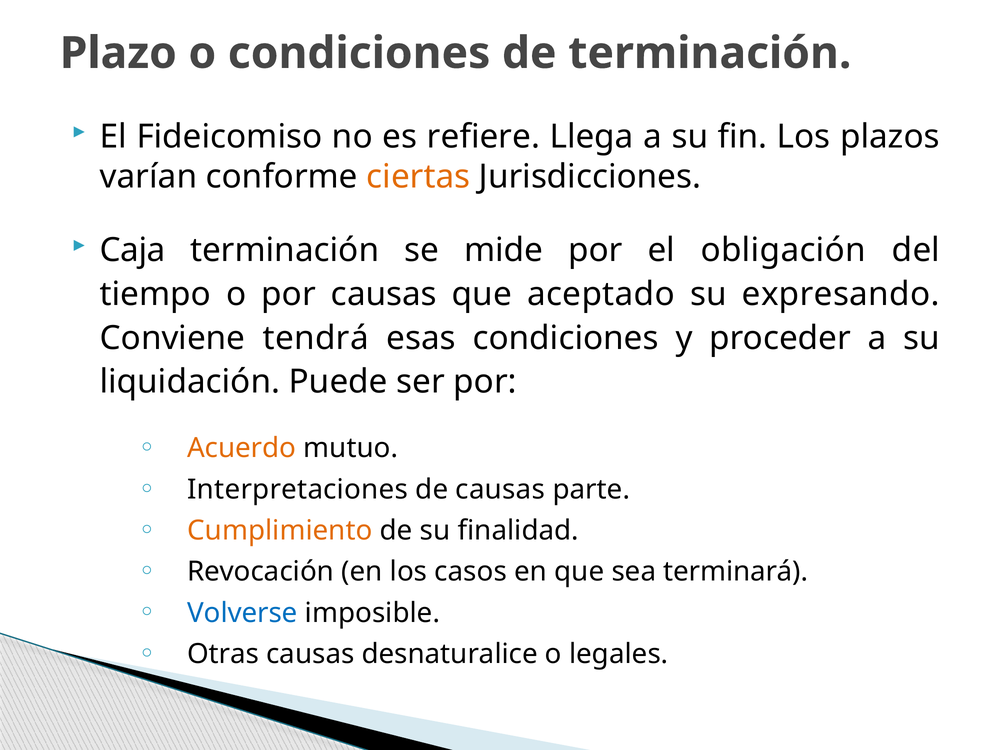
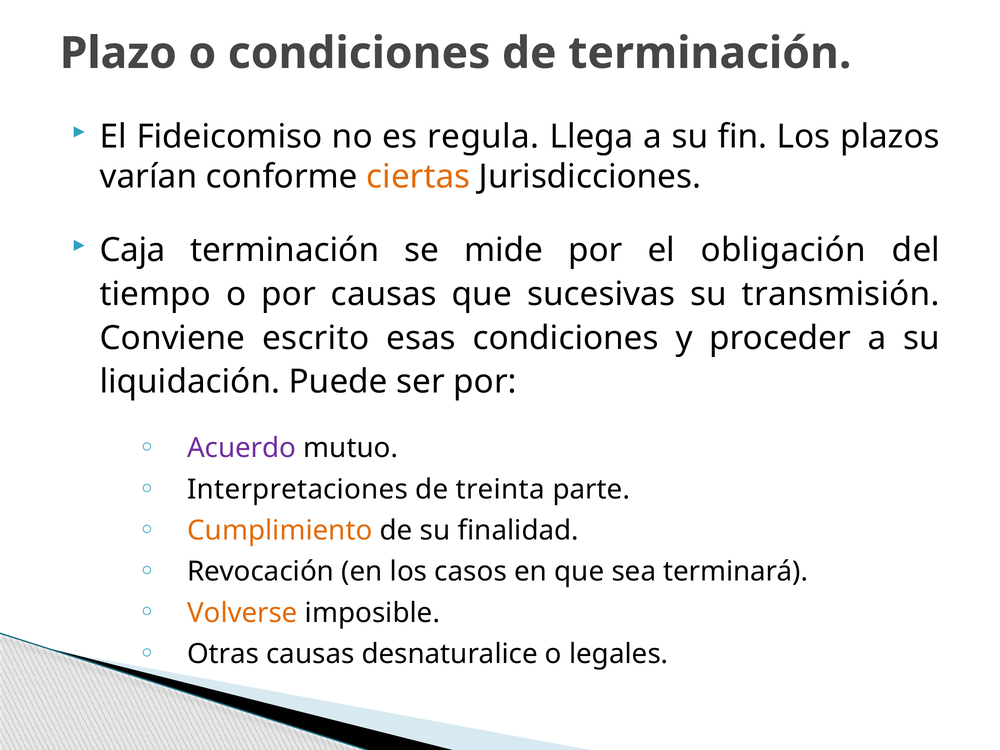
refiere: refiere -> regula
aceptado: aceptado -> sucesivas
expresando: expresando -> transmisión
tendrá: tendrá -> escrito
Acuerdo colour: orange -> purple
de causas: causas -> treinta
Volverse colour: blue -> orange
